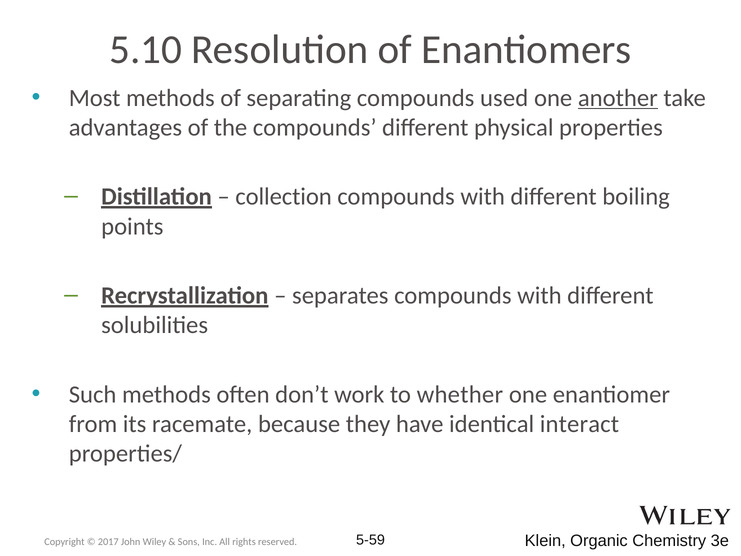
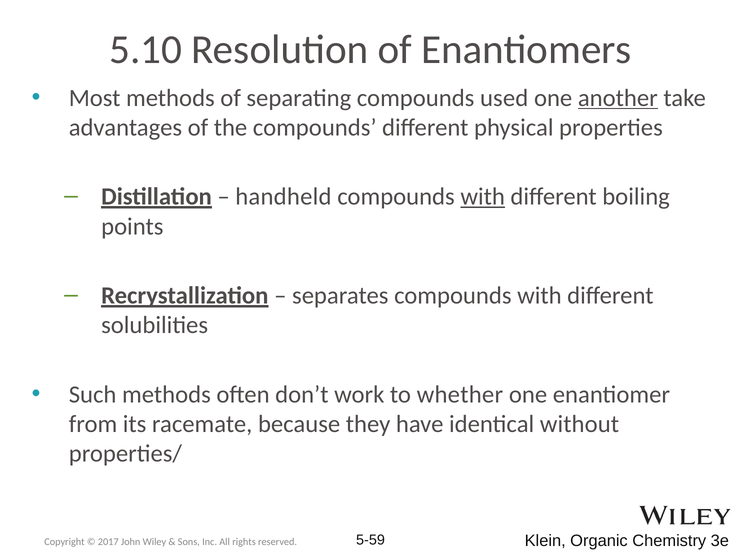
collection: collection -> handheld
with at (483, 197) underline: none -> present
interact: interact -> without
